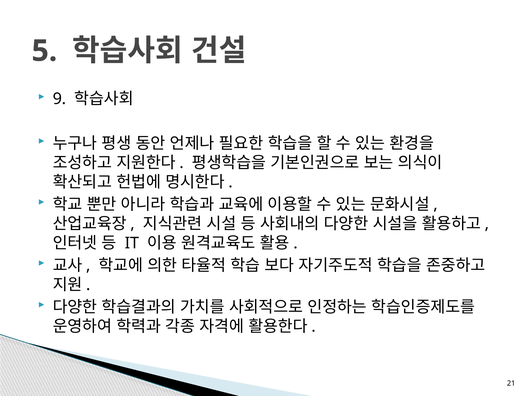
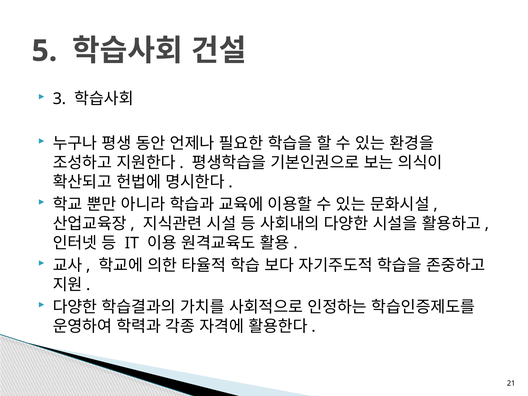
9: 9 -> 3
